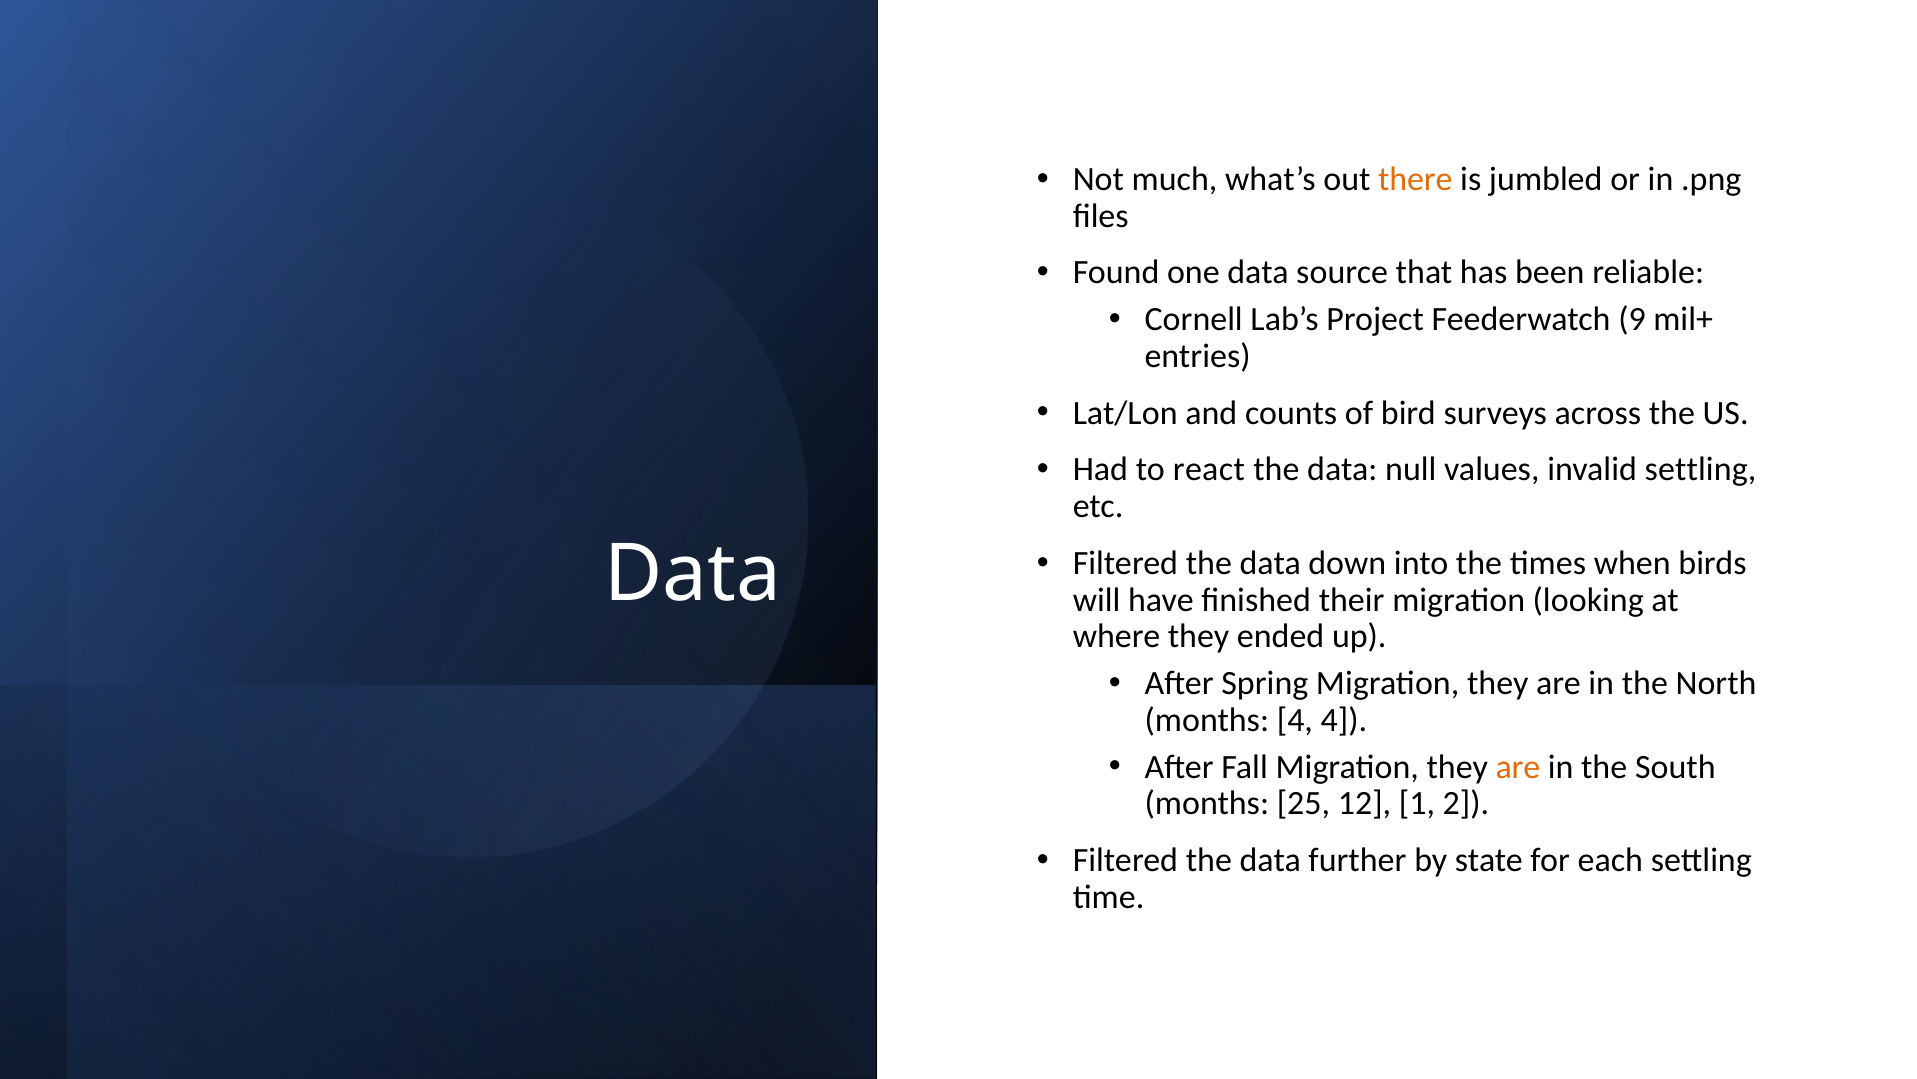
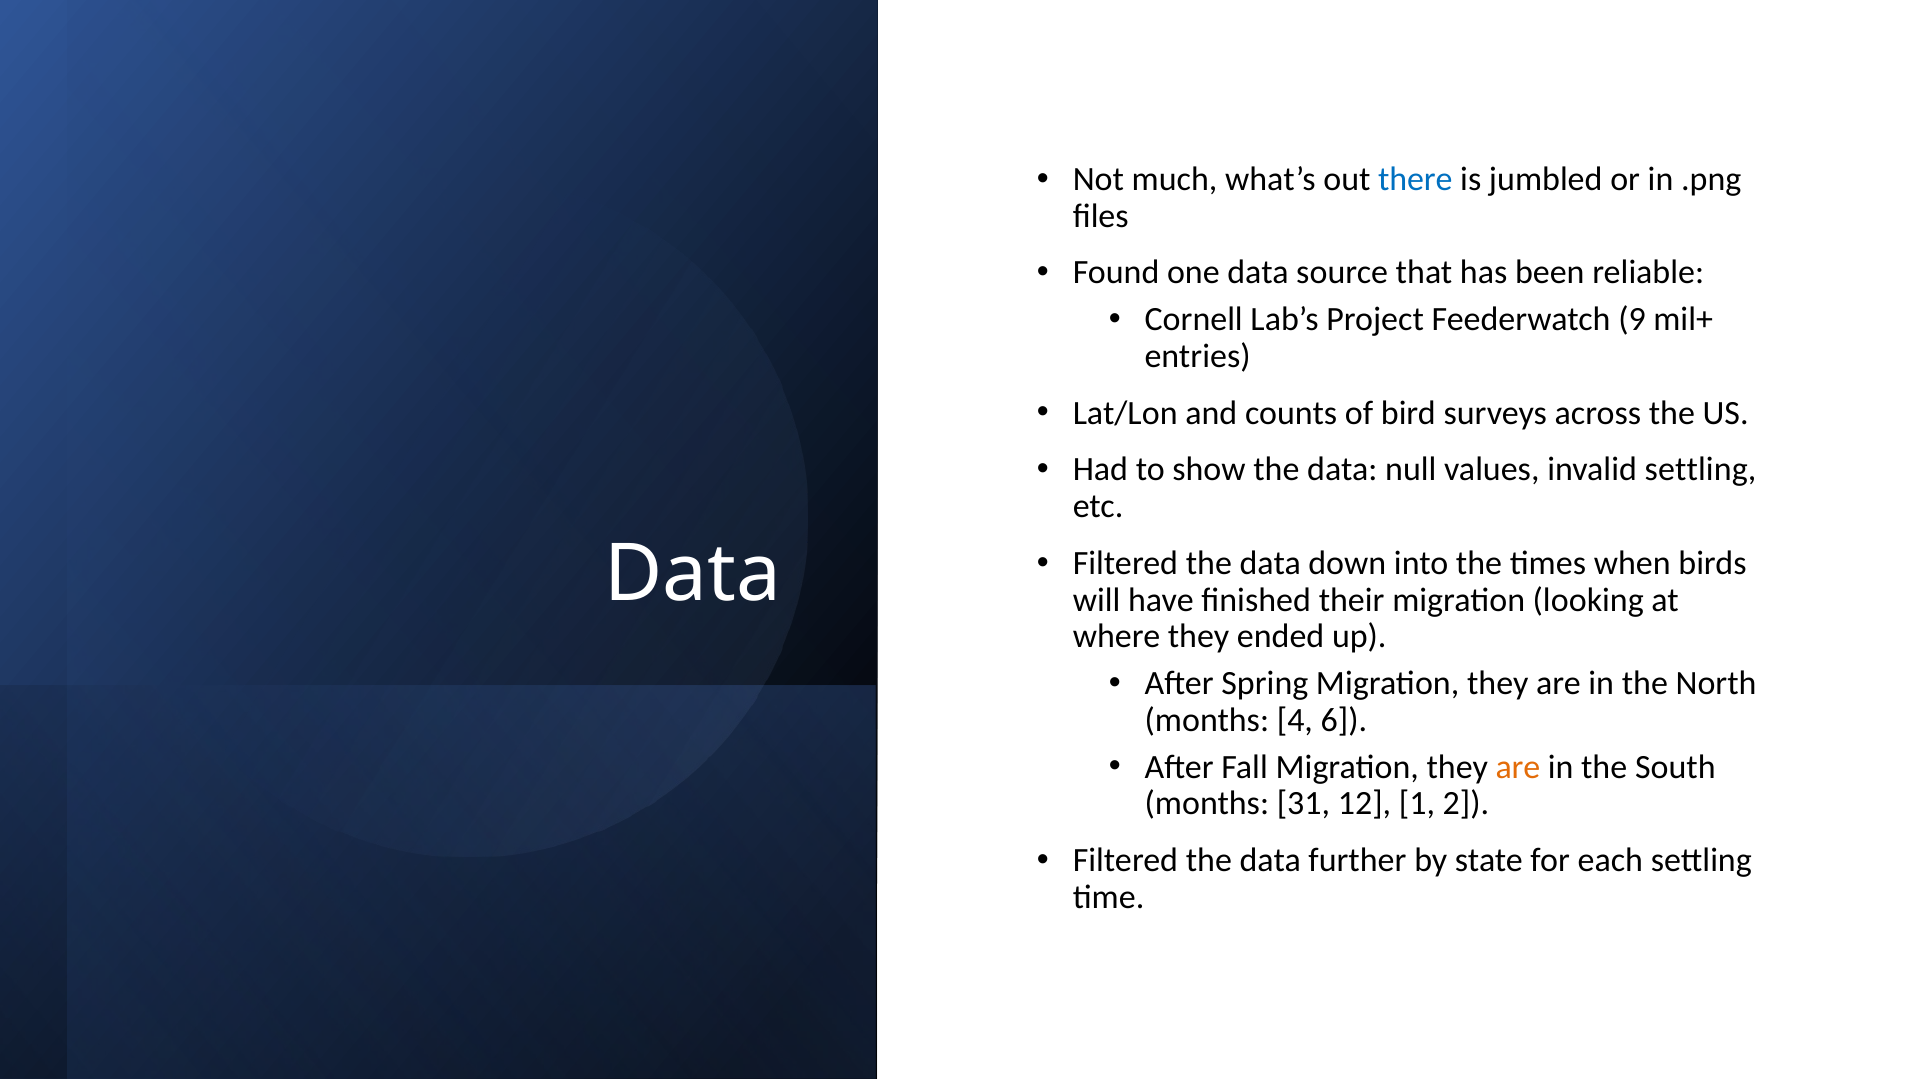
there colour: orange -> blue
react: react -> show
4 4: 4 -> 6
25: 25 -> 31
